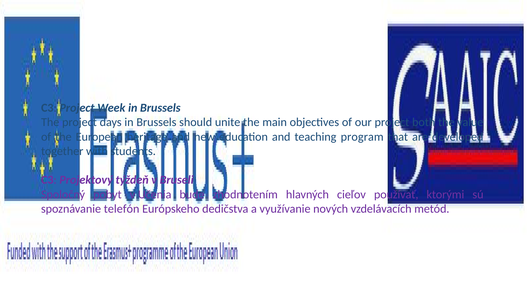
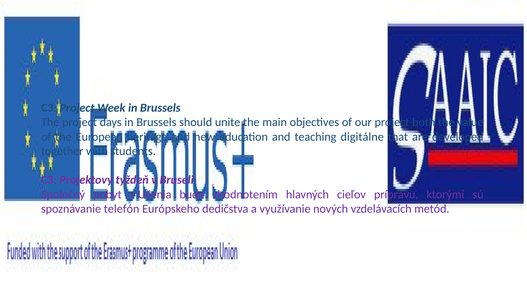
program: program -> digitálne
používať: používať -> prípravu
